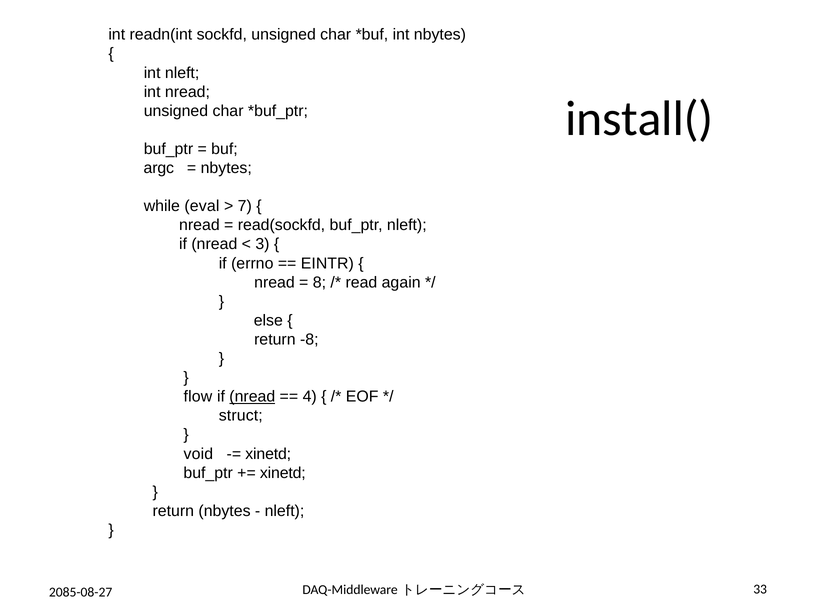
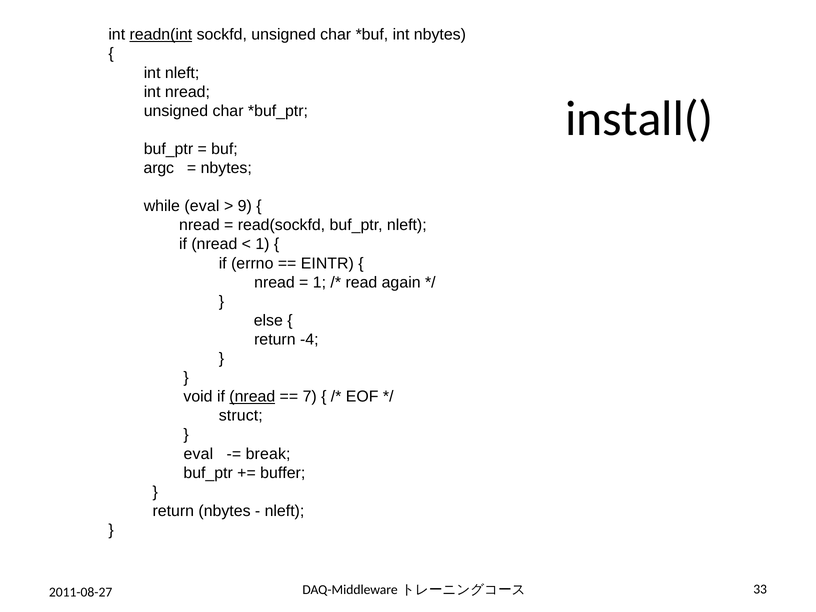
readn(int underline: none -> present
7: 7 -> 9
3 at (262, 244): 3 -> 1
8 at (319, 282): 8 -> 1
-8: -8 -> -4
flow: flow -> void
4: 4 -> 7
void at (198, 454): void -> eval
xinetd at (268, 454): xinetd -> break
xinetd at (283, 473): xinetd -> buffer
2085-08-27: 2085-08-27 -> 2011-08-27
